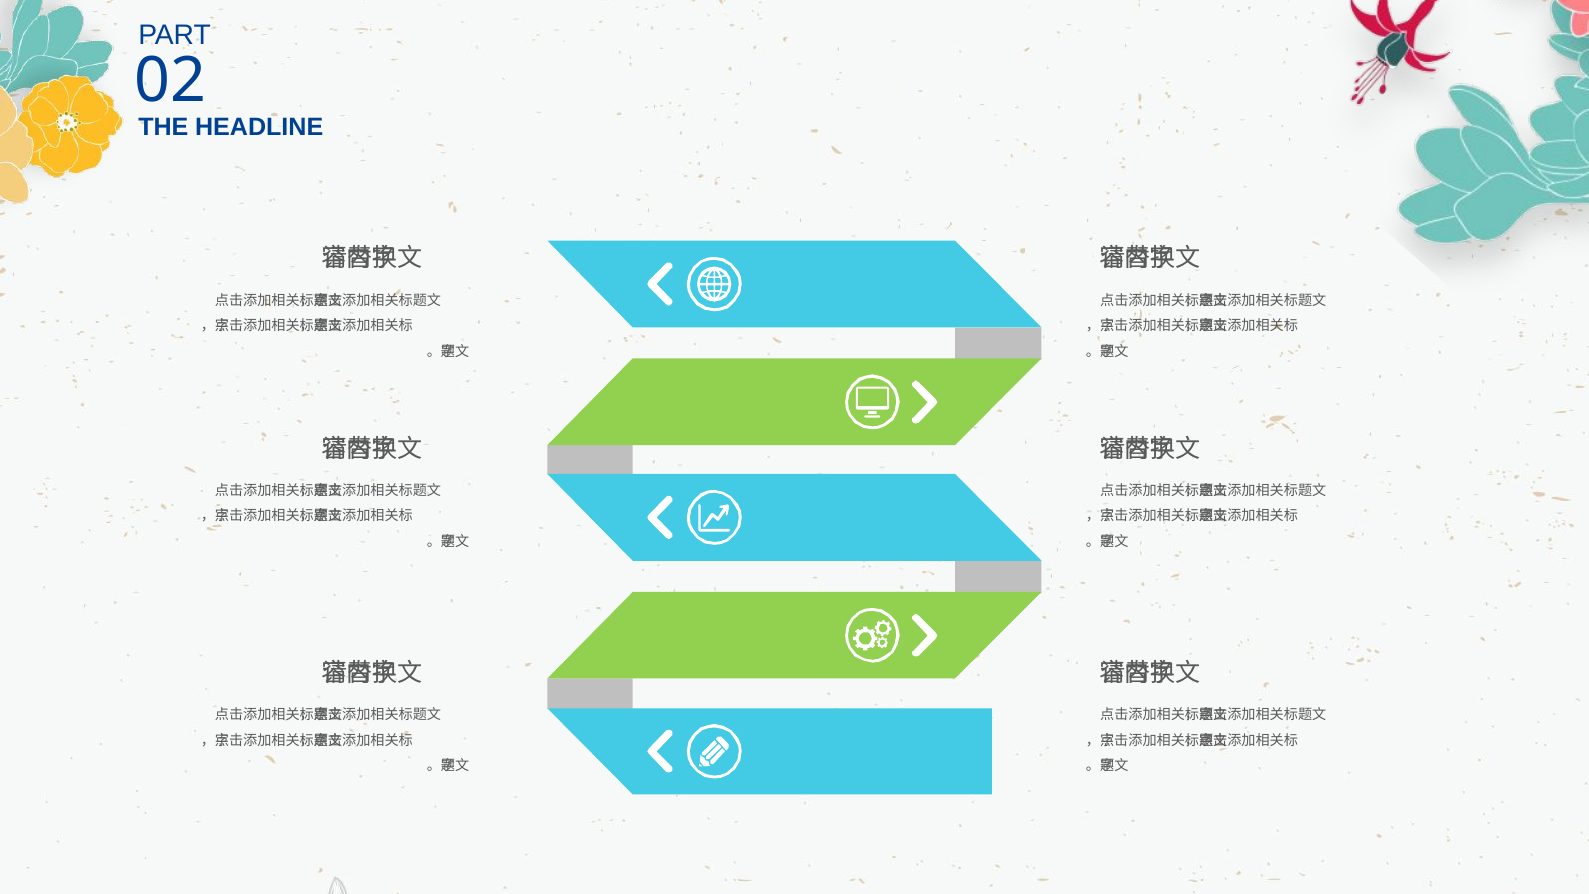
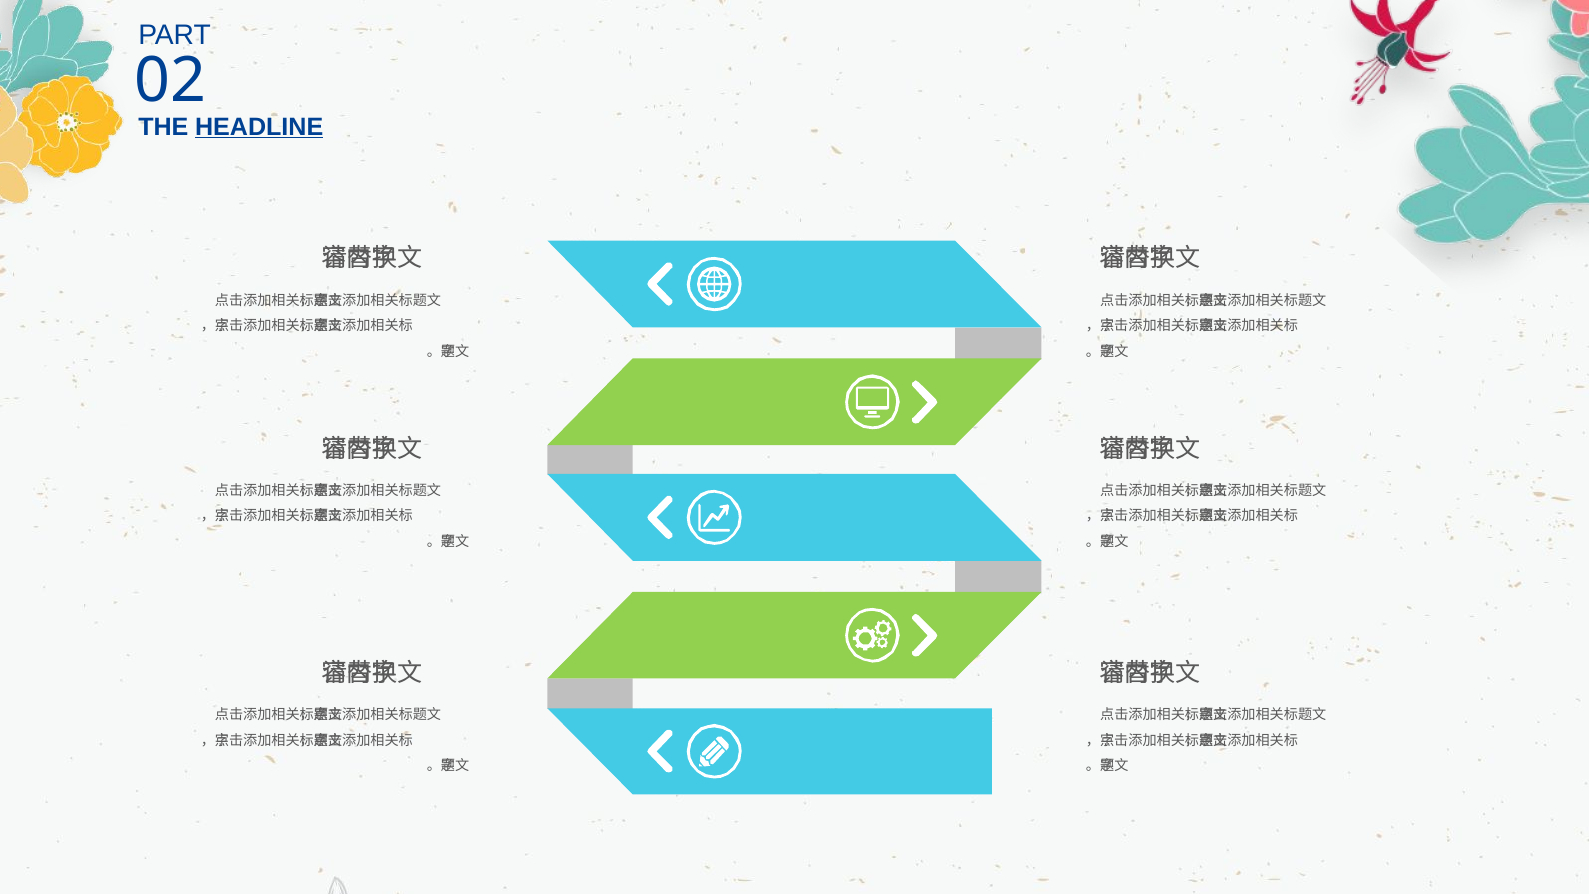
HEADLINE underline: none -> present
